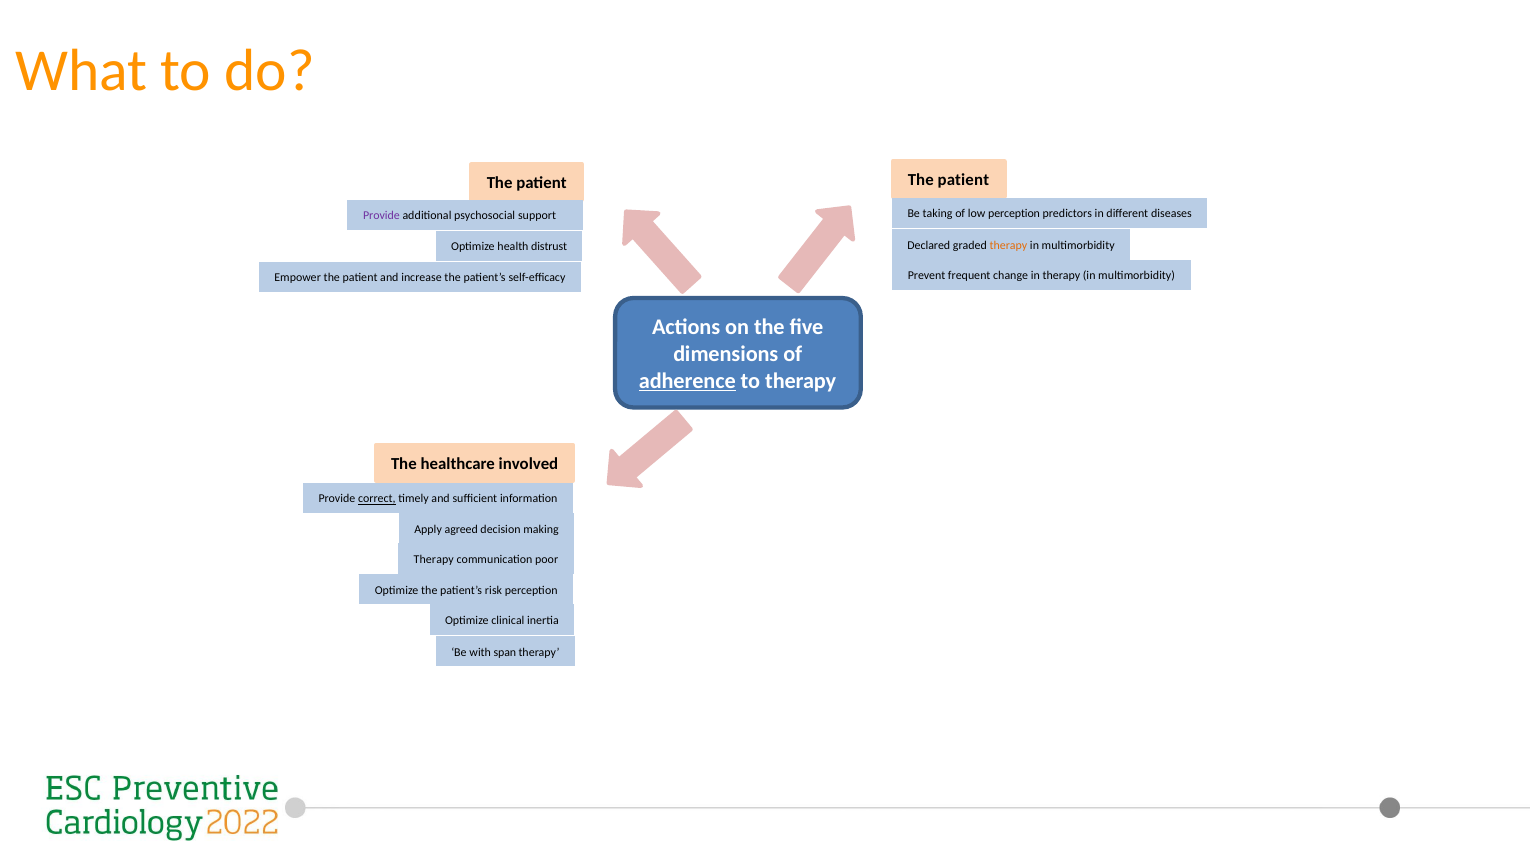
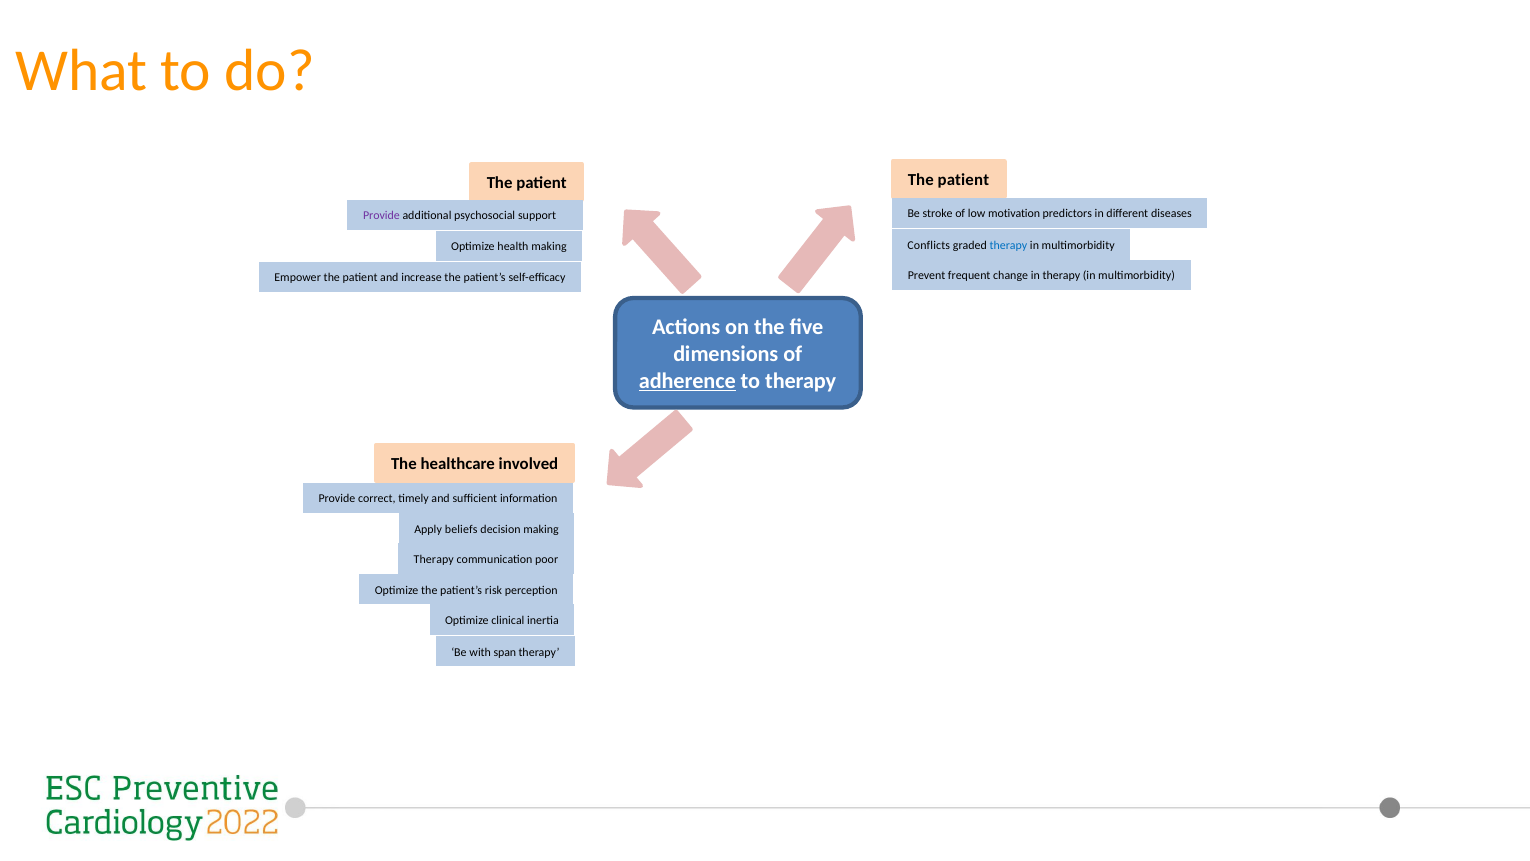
taking: taking -> stroke
low perception: perception -> motivation
Declared: Declared -> Conflicts
therapy at (1008, 245) colour: orange -> blue
health distrust: distrust -> making
correct underline: present -> none
agreed: agreed -> beliefs
